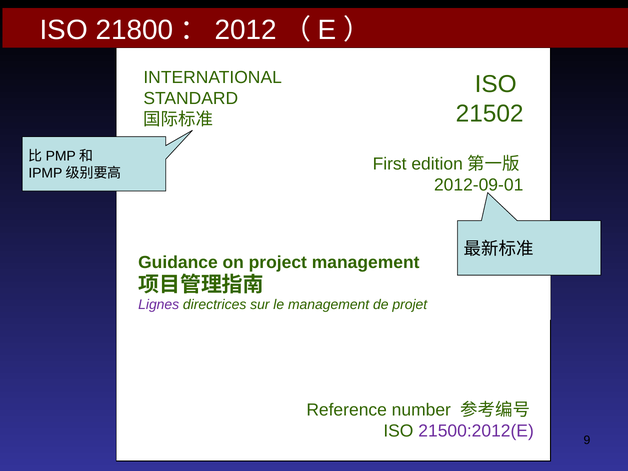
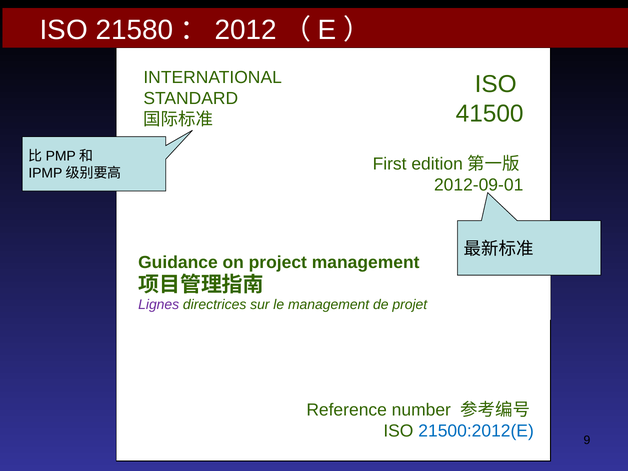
21800: 21800 -> 21580
21502: 21502 -> 41500
21500:2012(E colour: purple -> blue
